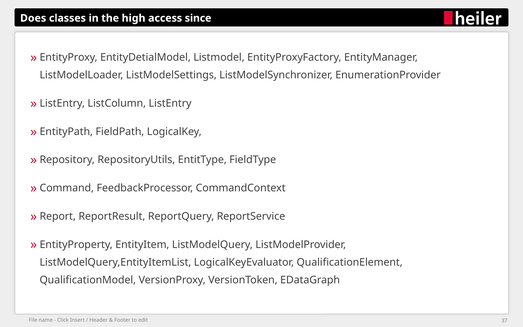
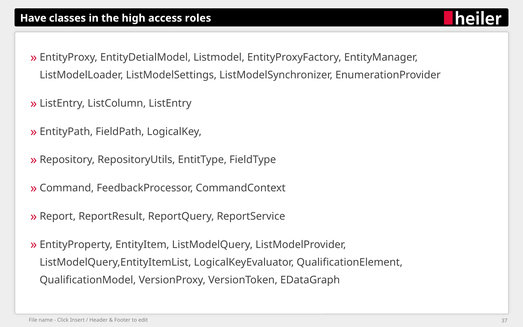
Does: Does -> Have
since: since -> roles
